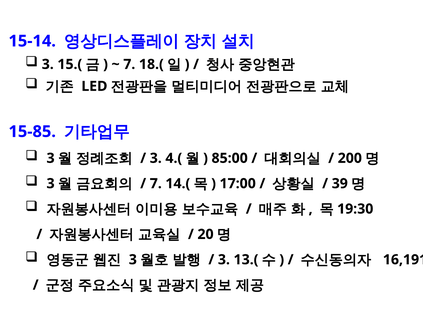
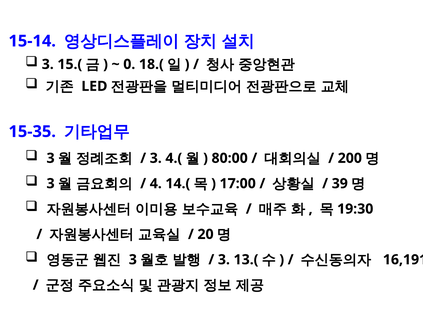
7 at (129, 64): 7 -> 0
15-85: 15-85 -> 15-35
85:00: 85:00 -> 80:00
7 at (156, 184): 7 -> 4
